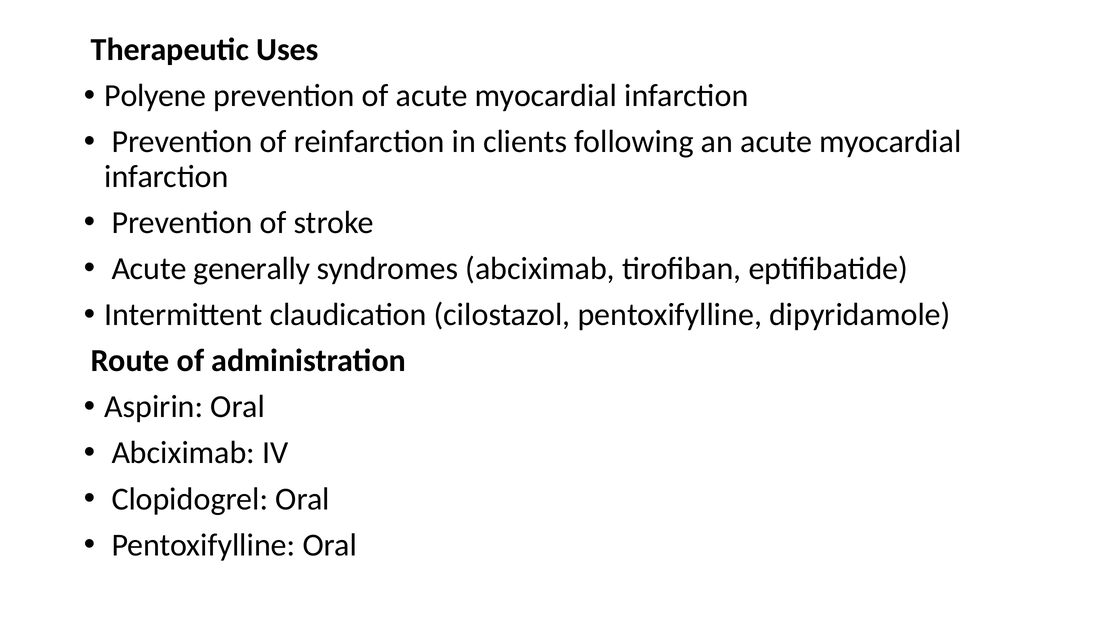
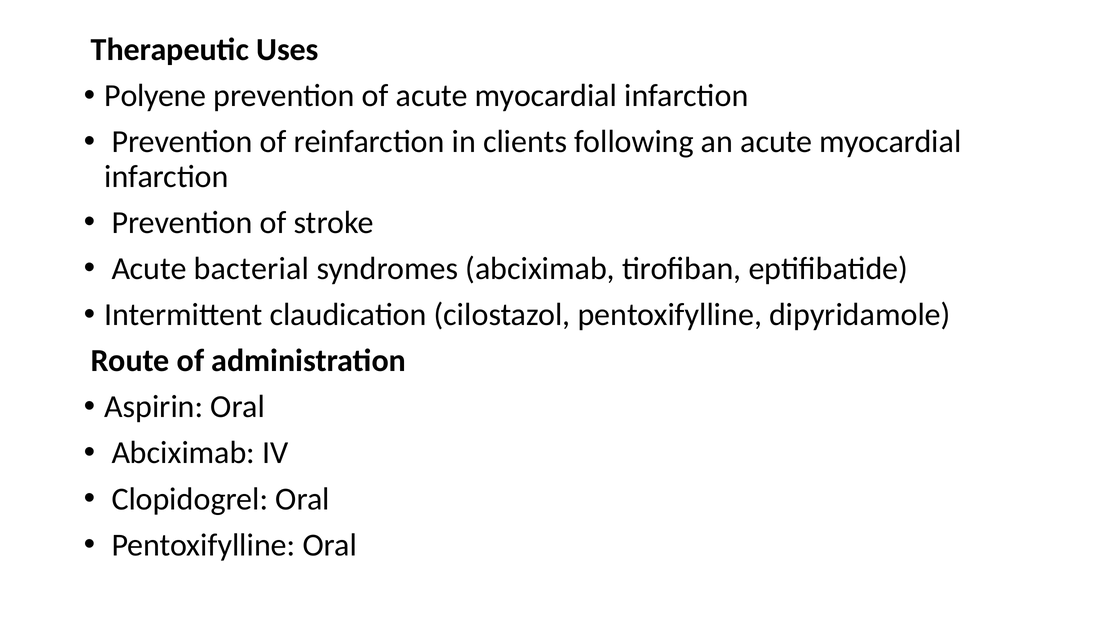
generally: generally -> bacterial
